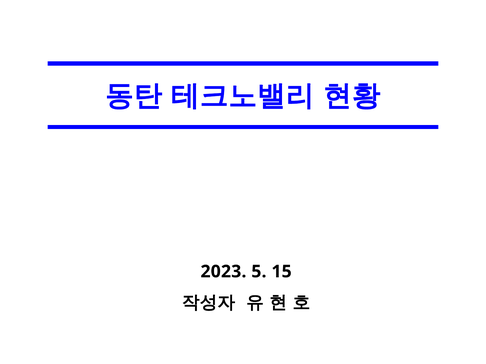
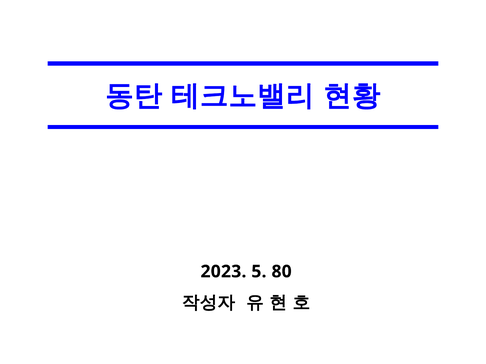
15: 15 -> 80
